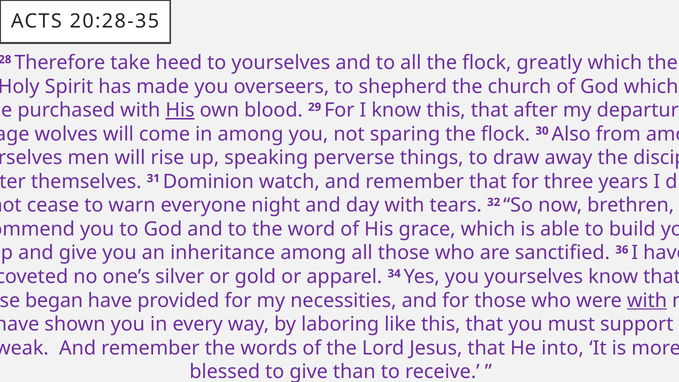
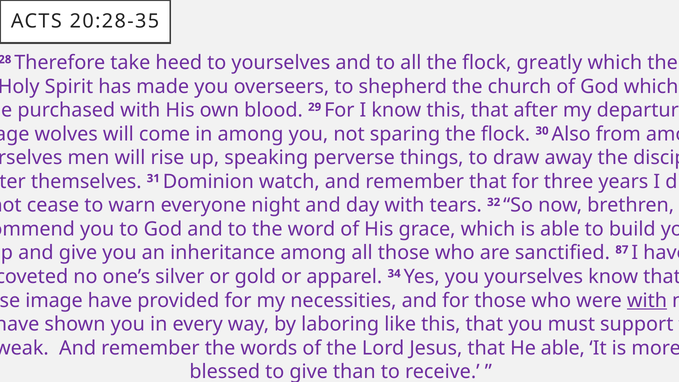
His at (180, 110) underline: present -> none
36: 36 -> 87
began: began -> image
He into: into -> able
